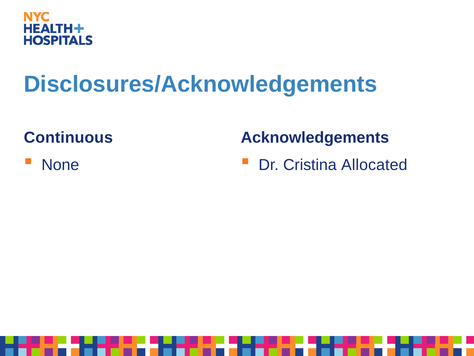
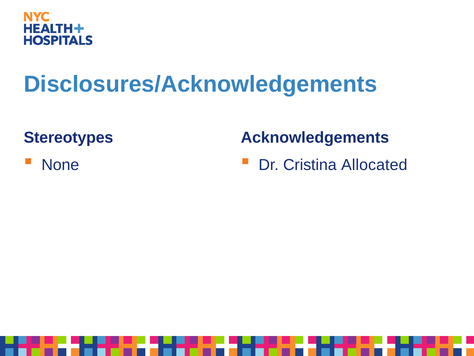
Continuous: Continuous -> Stereotypes
